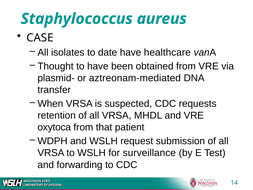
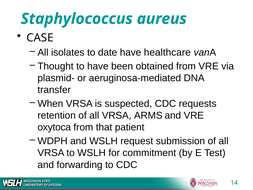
aztreonam-mediated: aztreonam-mediated -> aeruginosa-mediated
MHDL: MHDL -> ARMS
surveillance: surveillance -> commitment
